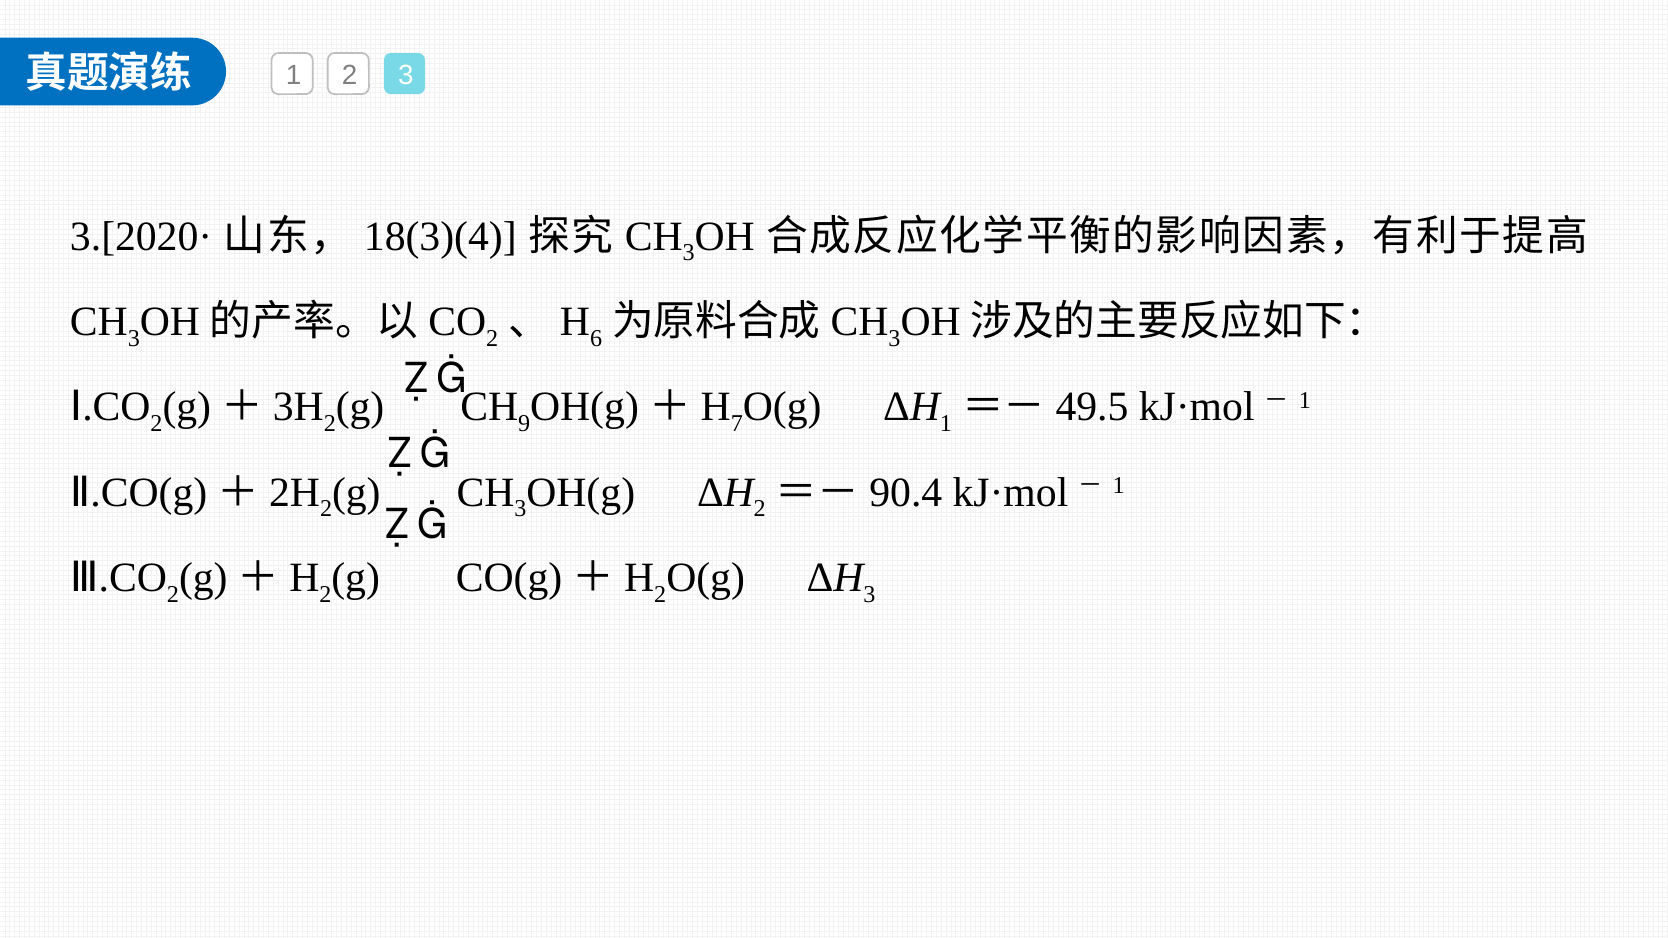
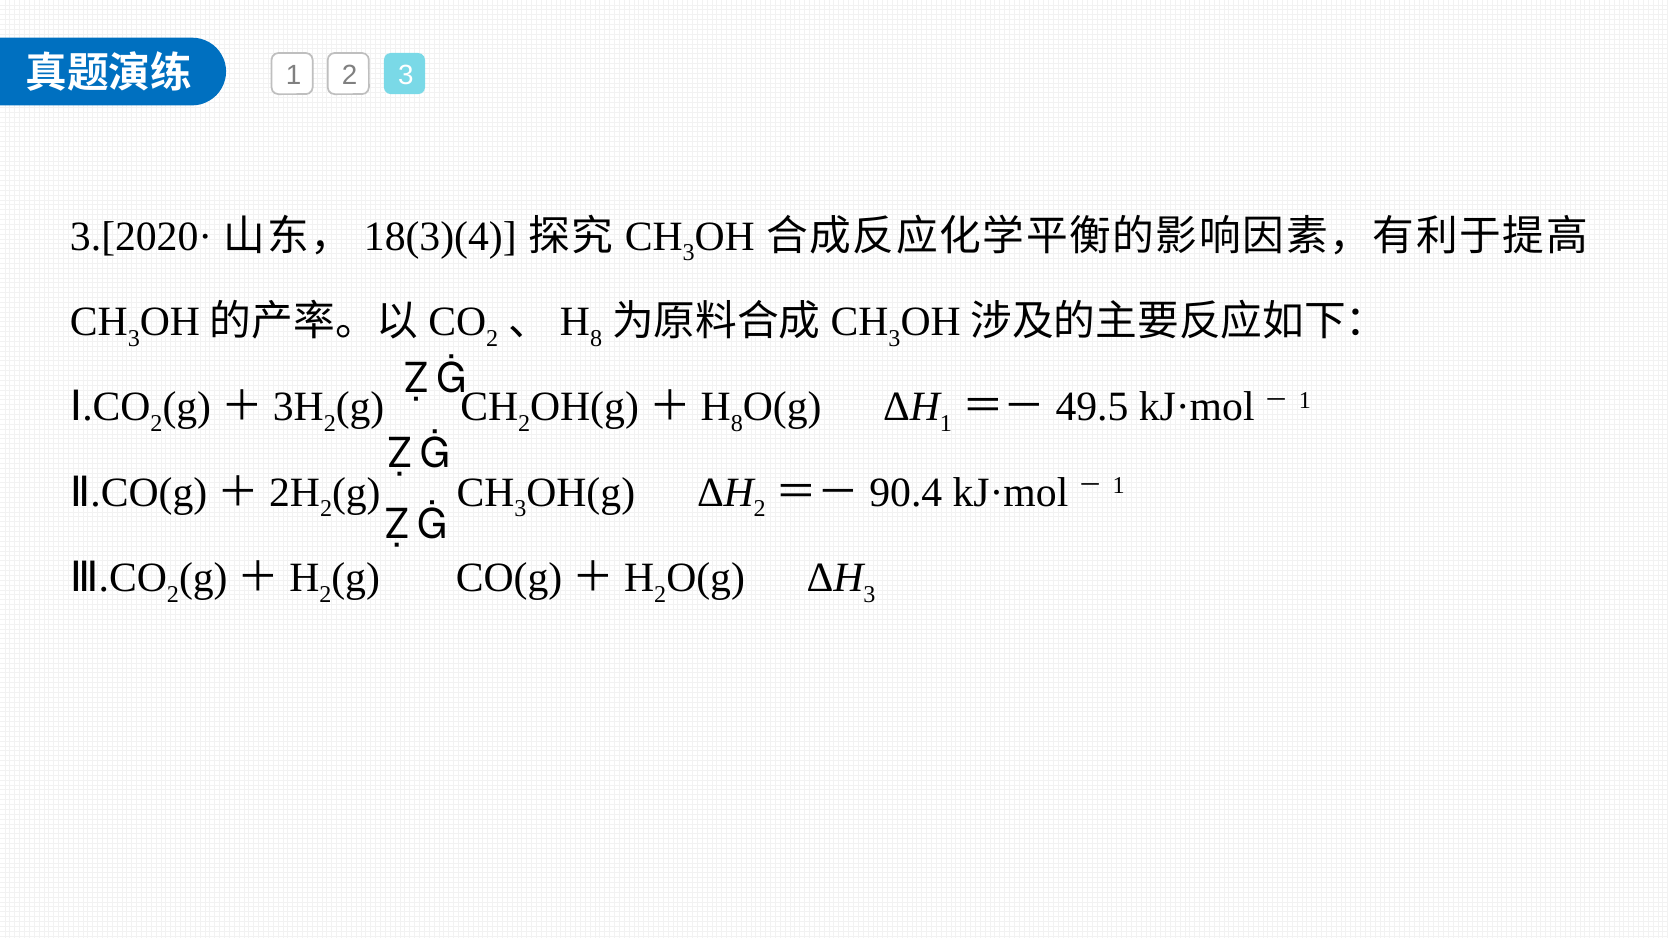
6 at (596, 338): 6 -> 8
9 at (524, 424): 9 -> 2
7 at (737, 424): 7 -> 8
